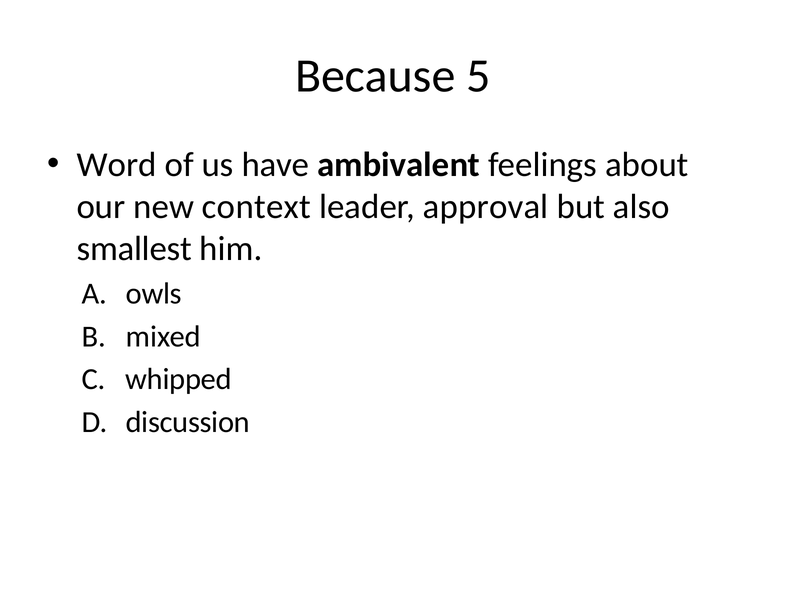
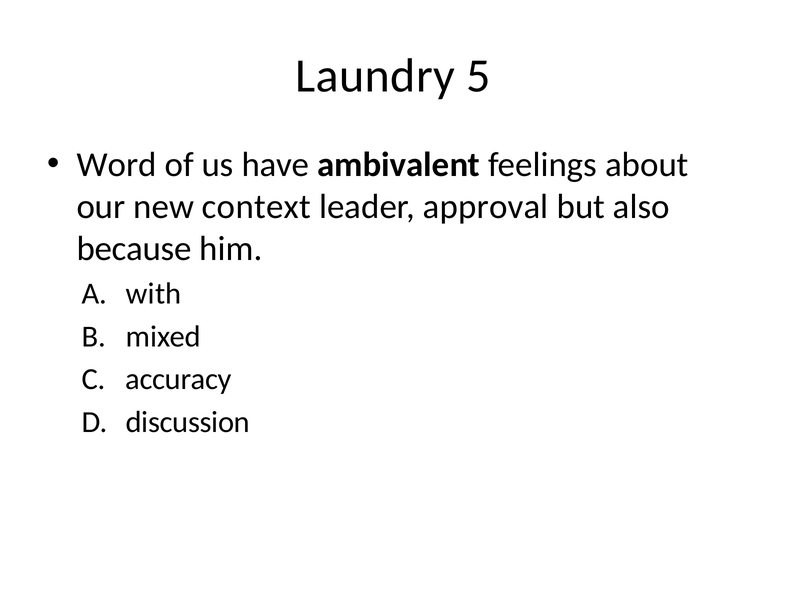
Because: Because -> Laundry
smallest: smallest -> because
owls: owls -> with
whipped: whipped -> accuracy
